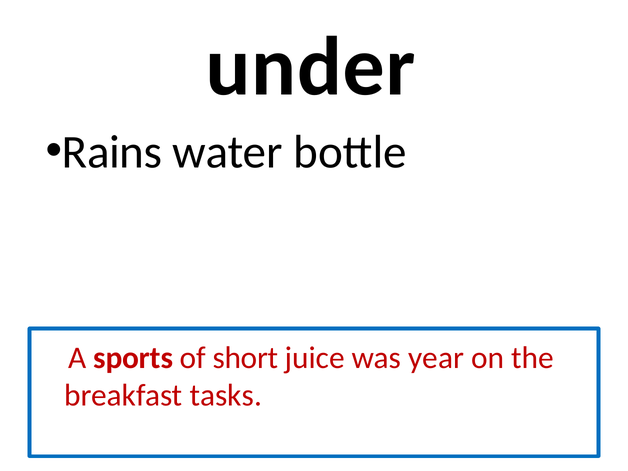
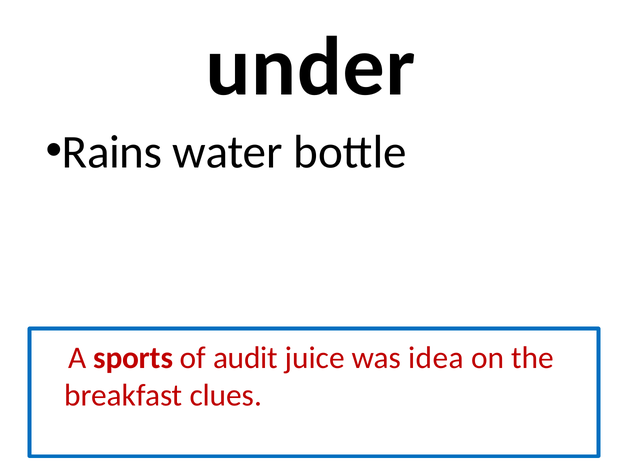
short: short -> audit
year: year -> idea
tasks: tasks -> clues
